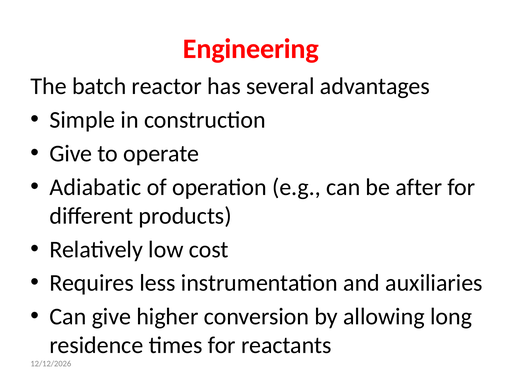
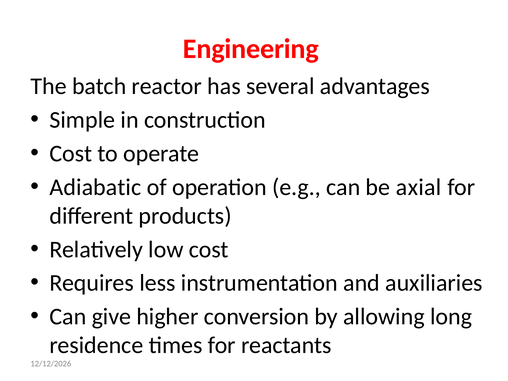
Give at (71, 154): Give -> Cost
after: after -> axial
